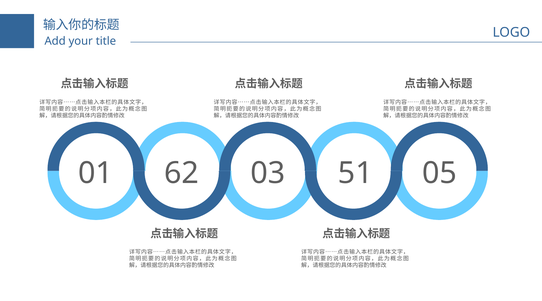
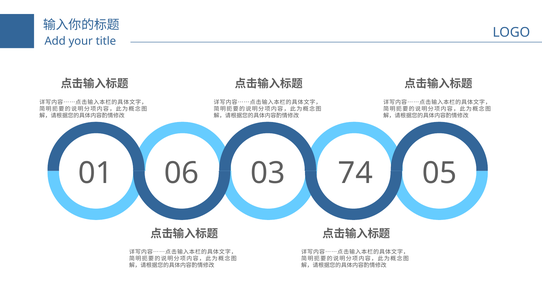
62: 62 -> 06
51: 51 -> 74
